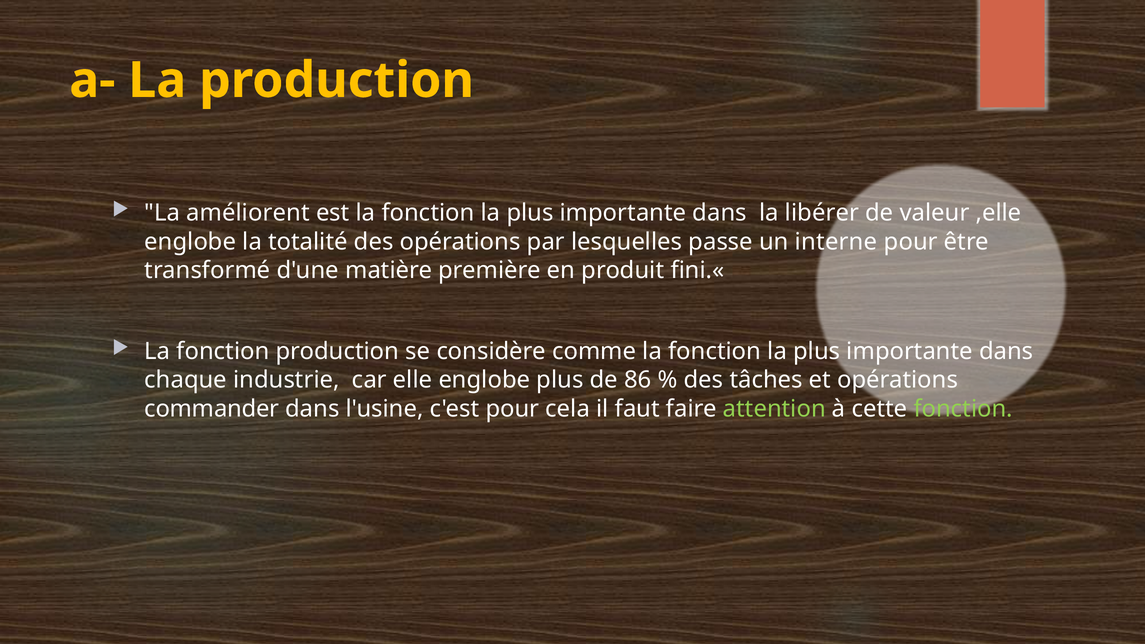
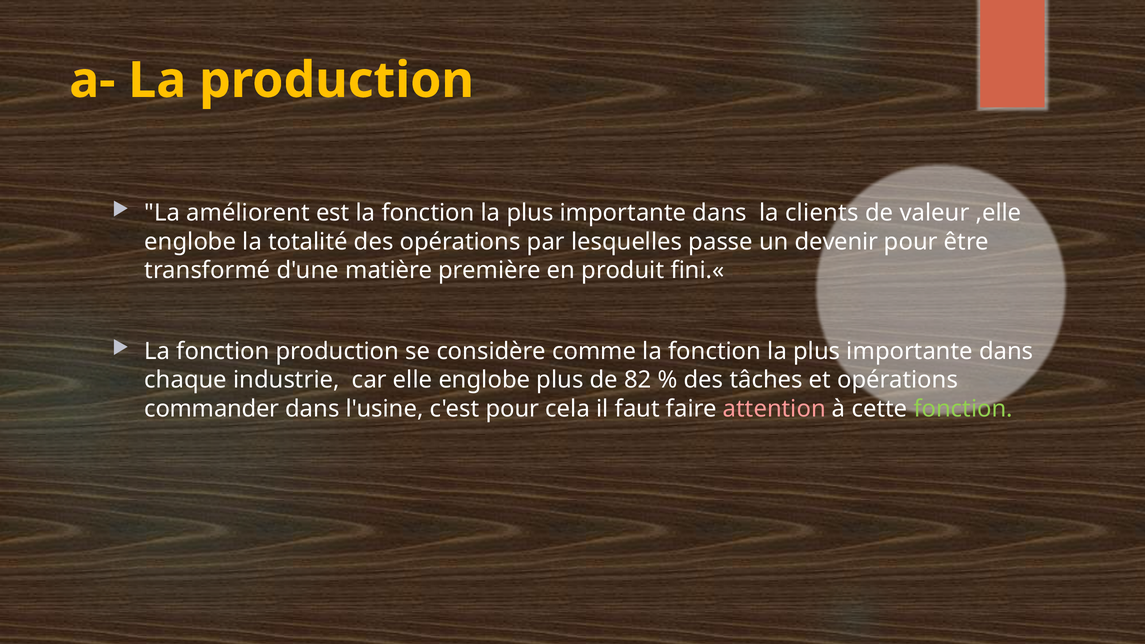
libérer: libérer -> clients
interne: interne -> devenir
86: 86 -> 82
attention colour: light green -> pink
